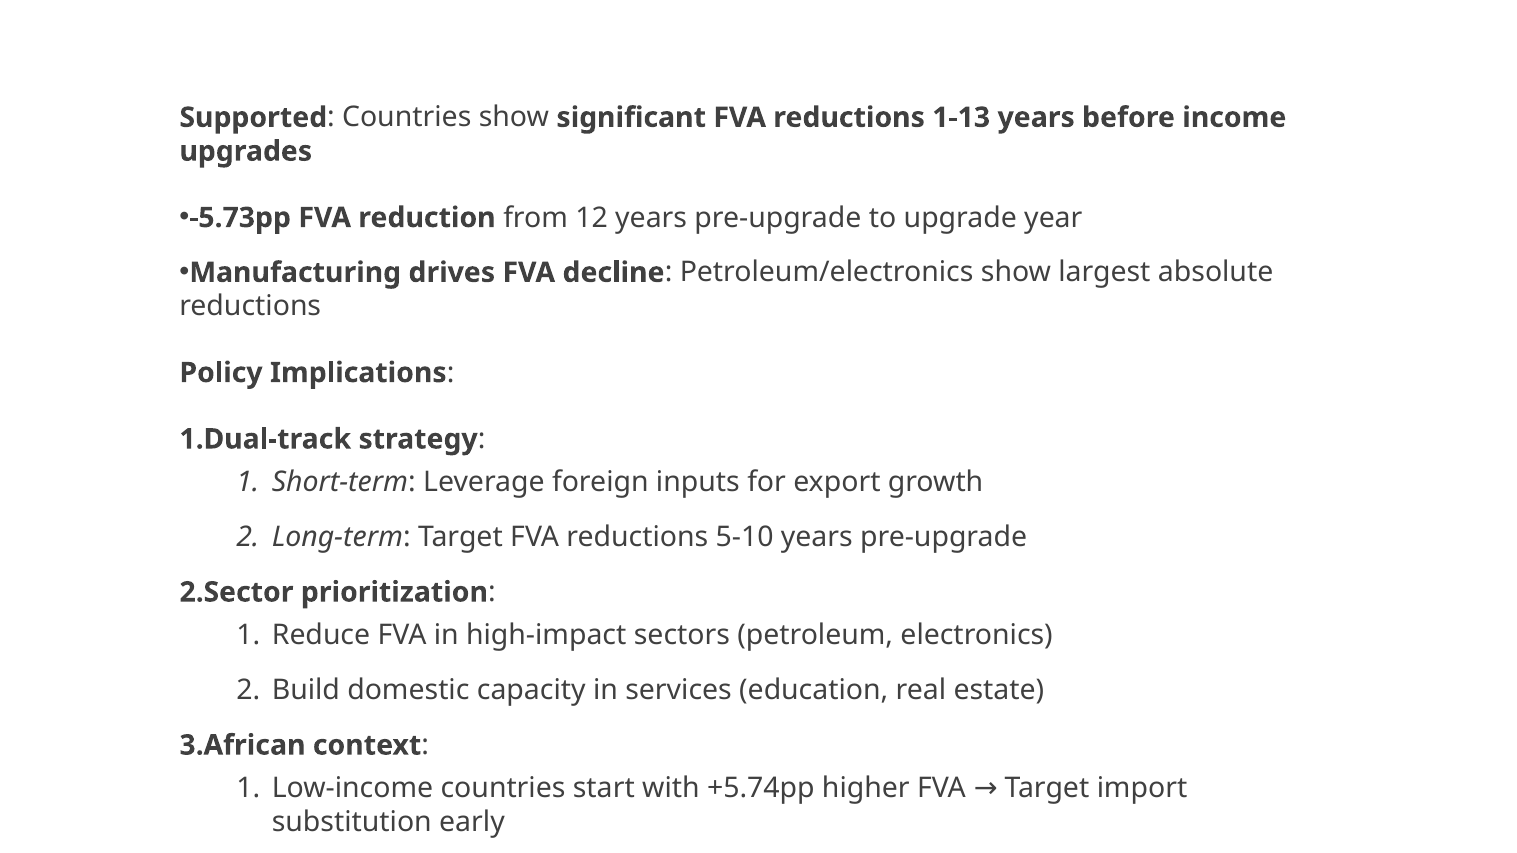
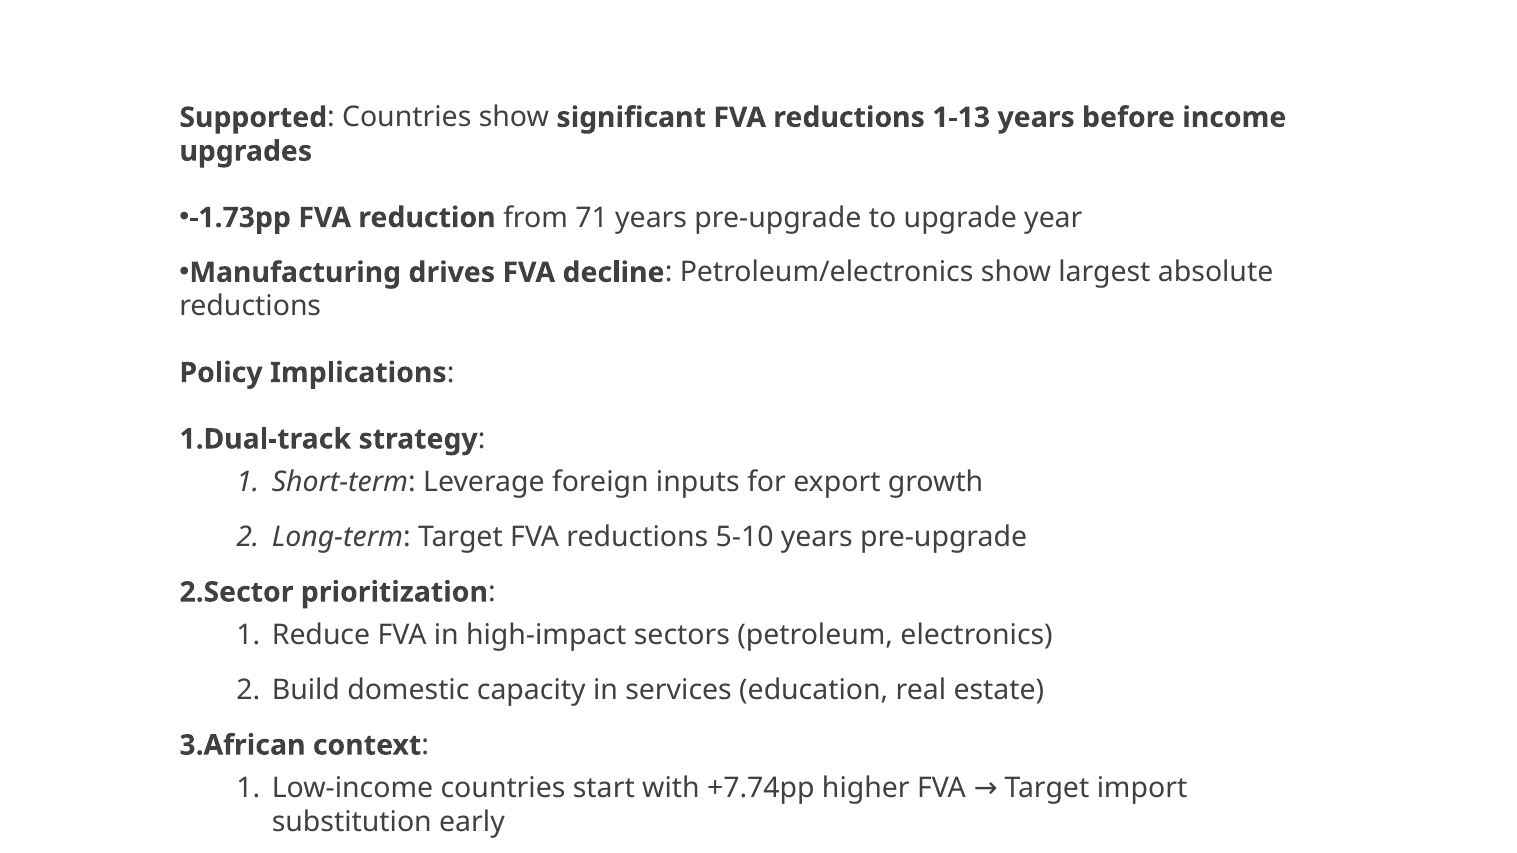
-5.73pp: -5.73pp -> -1.73pp
12: 12 -> 71
+5.74pp: +5.74pp -> +7.74pp
